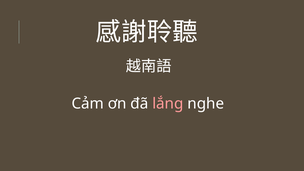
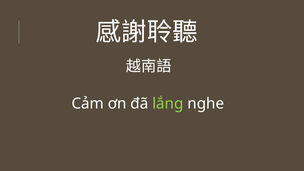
lắng colour: pink -> light green
